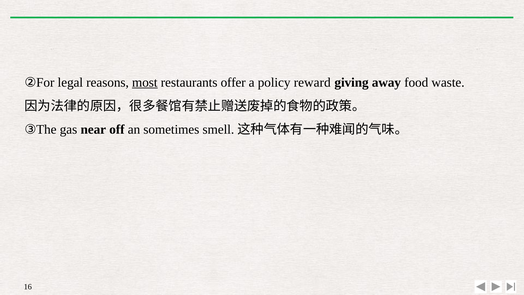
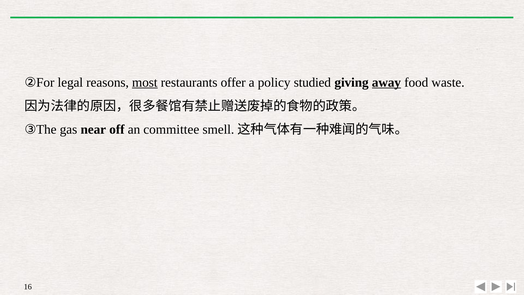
reward: reward -> studied
away underline: none -> present
sometimes: sometimes -> committee
